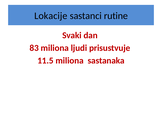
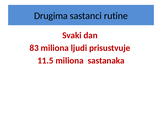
Lokacije: Lokacije -> Drugima
